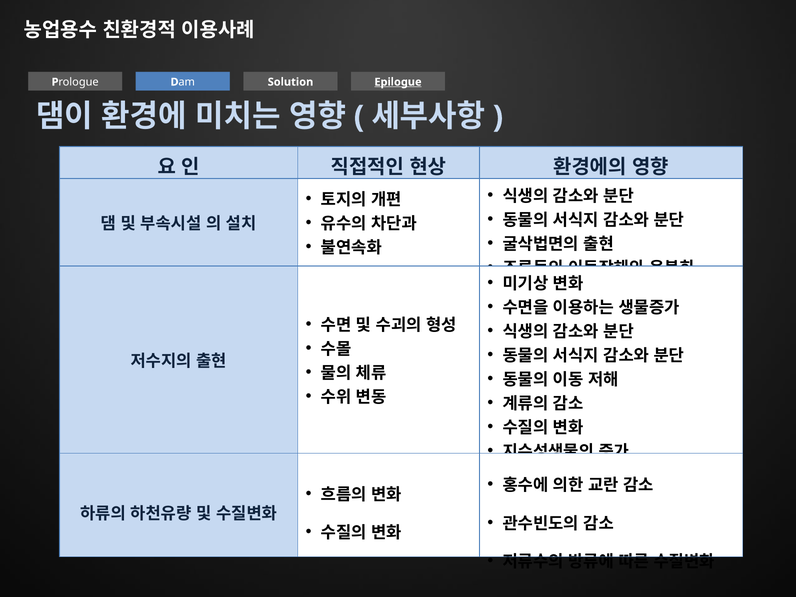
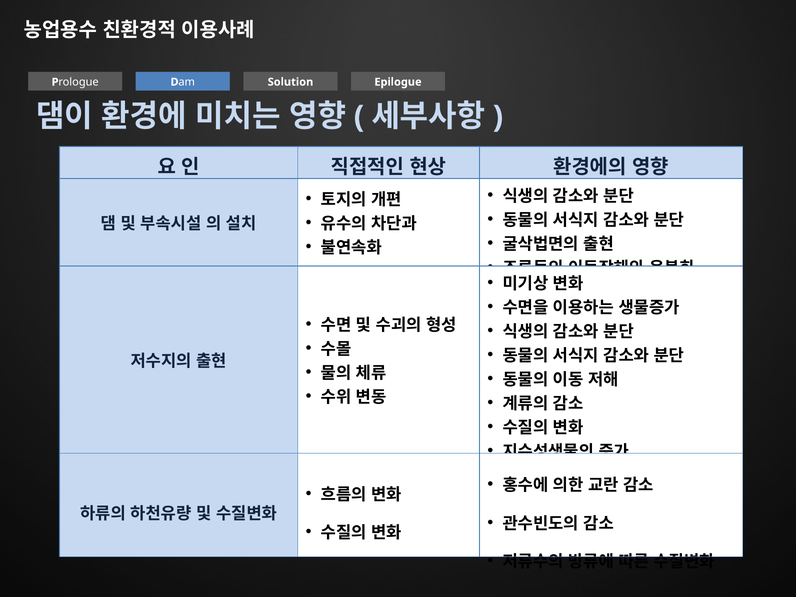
Epilogue underline: present -> none
